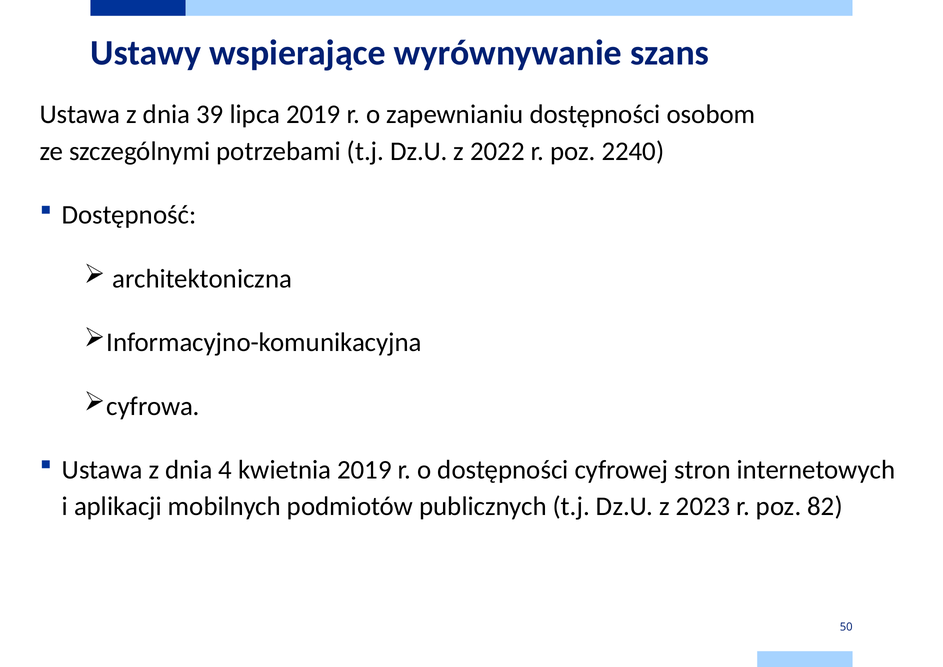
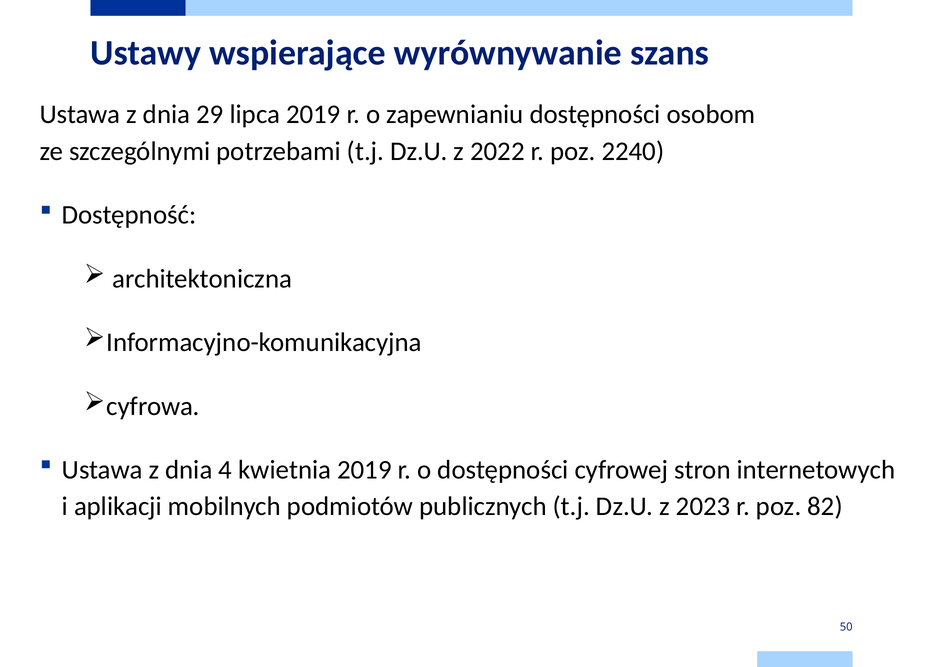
39: 39 -> 29
